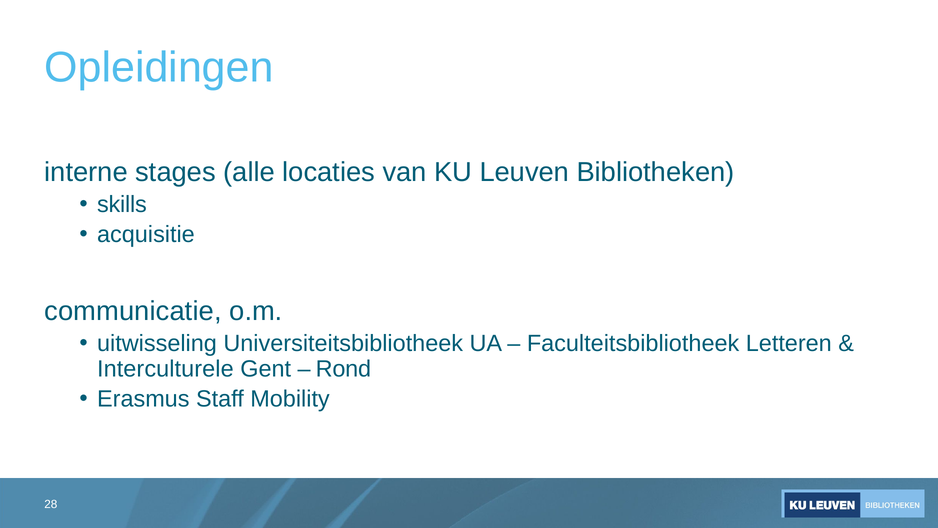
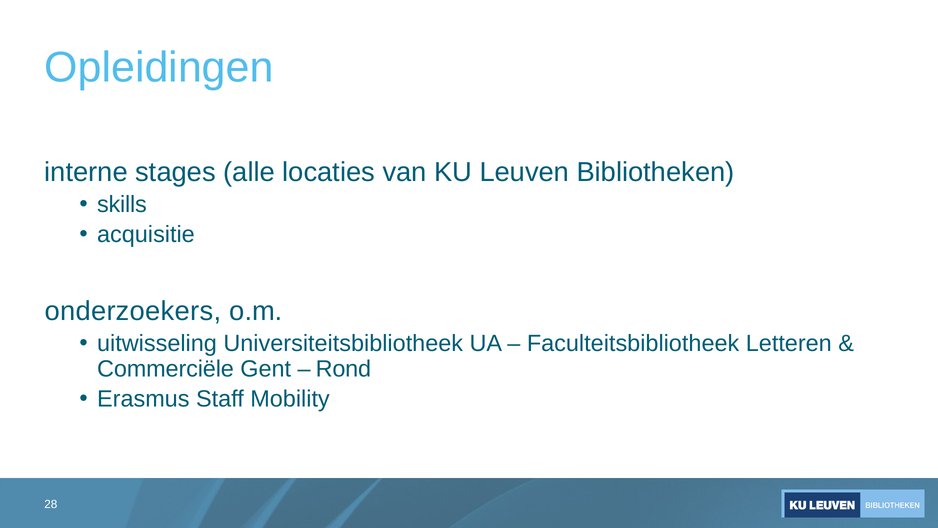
communicatie: communicatie -> onderzoekers
Interculturele: Interculturele -> Commerciële
